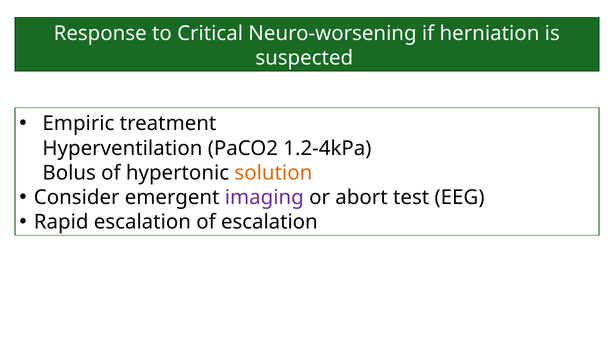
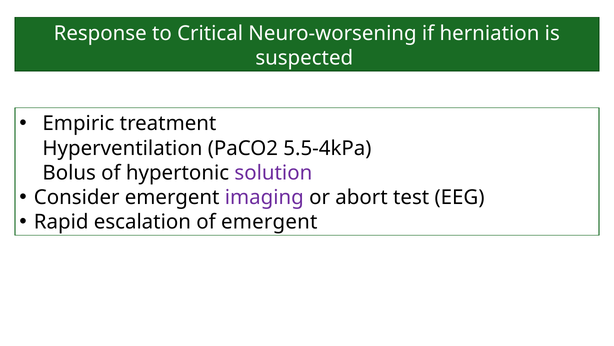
1.2-4kPa: 1.2-4kPa -> 5.5-4kPa
solution colour: orange -> purple
of escalation: escalation -> emergent
